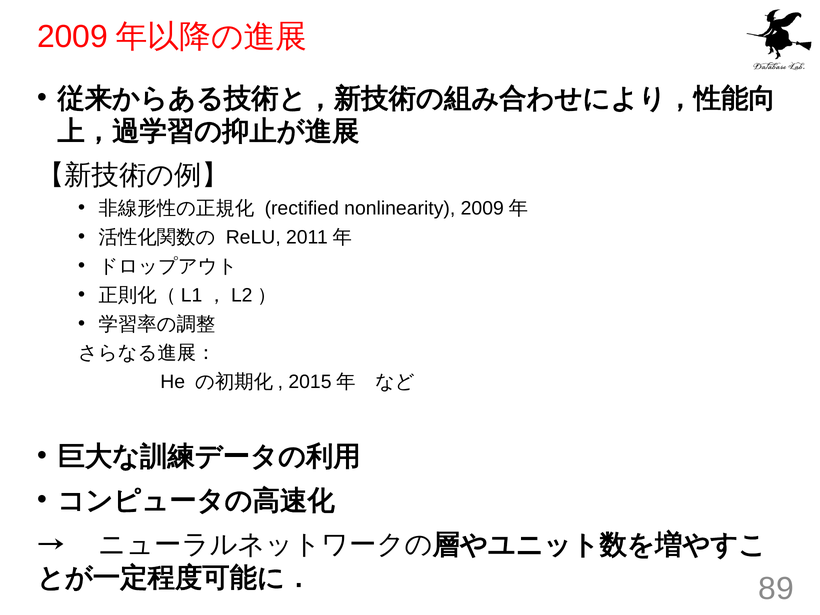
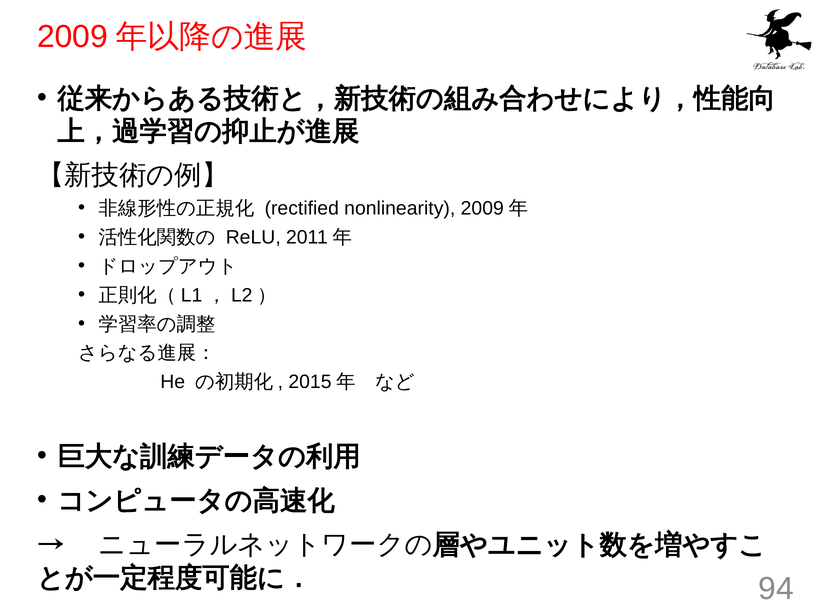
89: 89 -> 94
